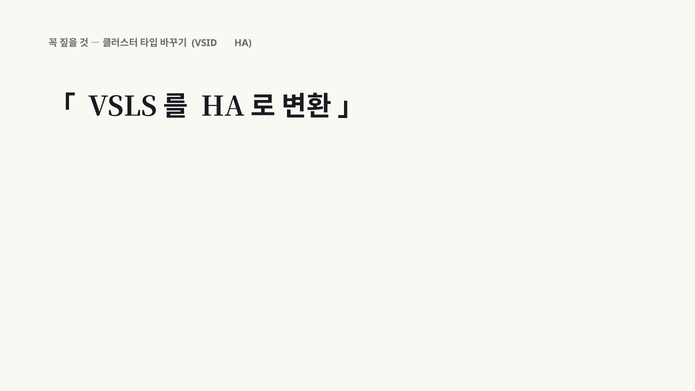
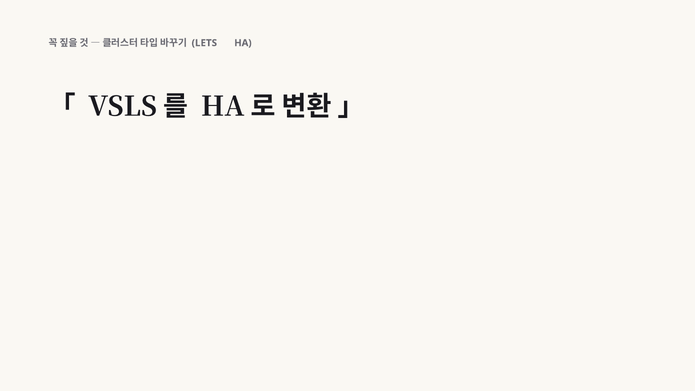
VSID: VSID -> LETS
